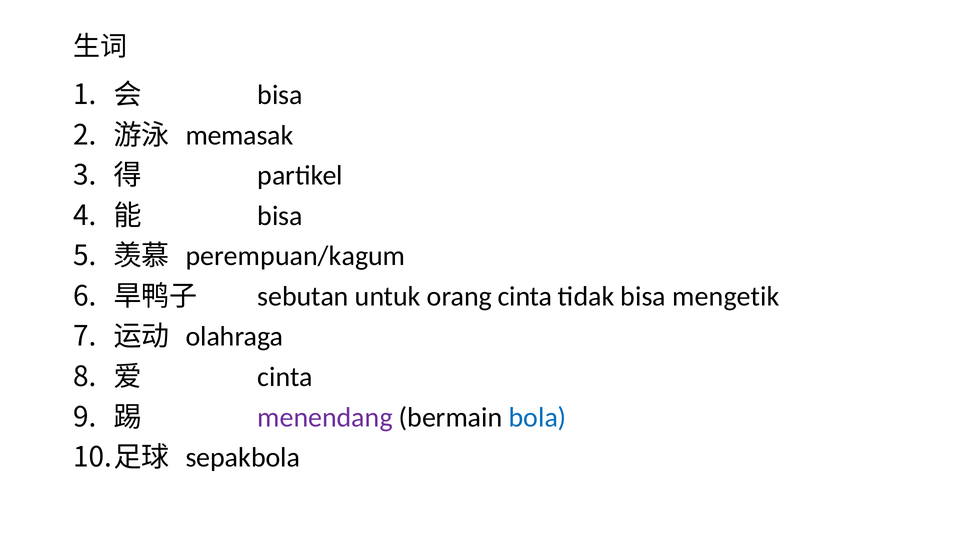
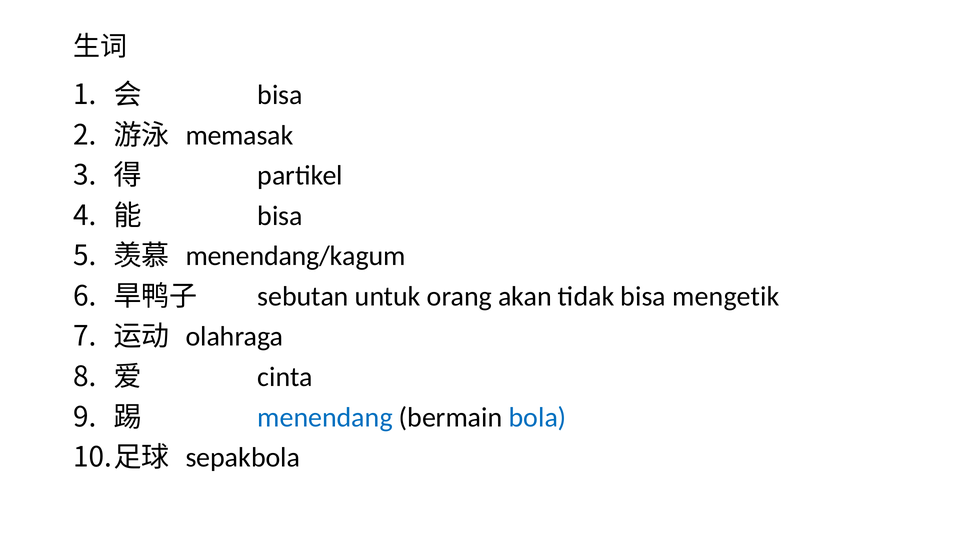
perempuan/kagum: perempuan/kagum -> menendang/kagum
orang cinta: cinta -> akan
menendang colour: purple -> blue
